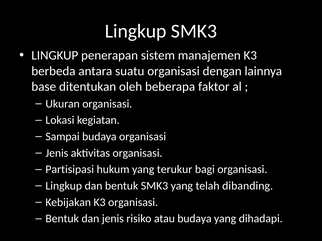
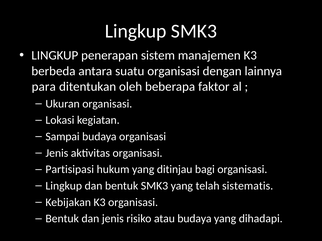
base: base -> para
terukur: terukur -> ditinjau
dibanding: dibanding -> sistematis
